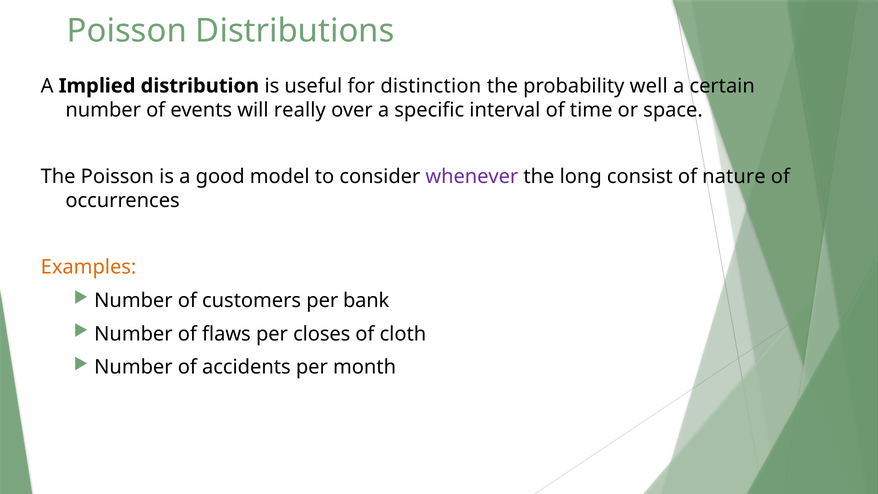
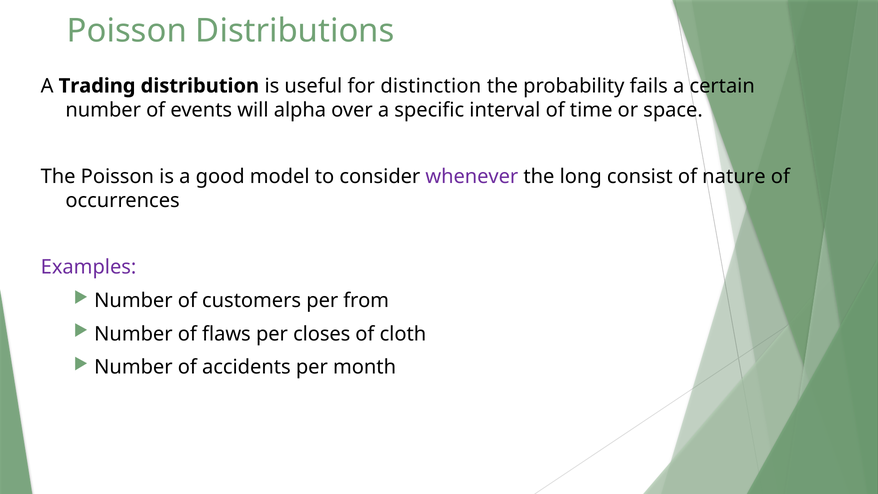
Implied: Implied -> Trading
well: well -> fails
really: really -> alpha
Examples colour: orange -> purple
bank: bank -> from
